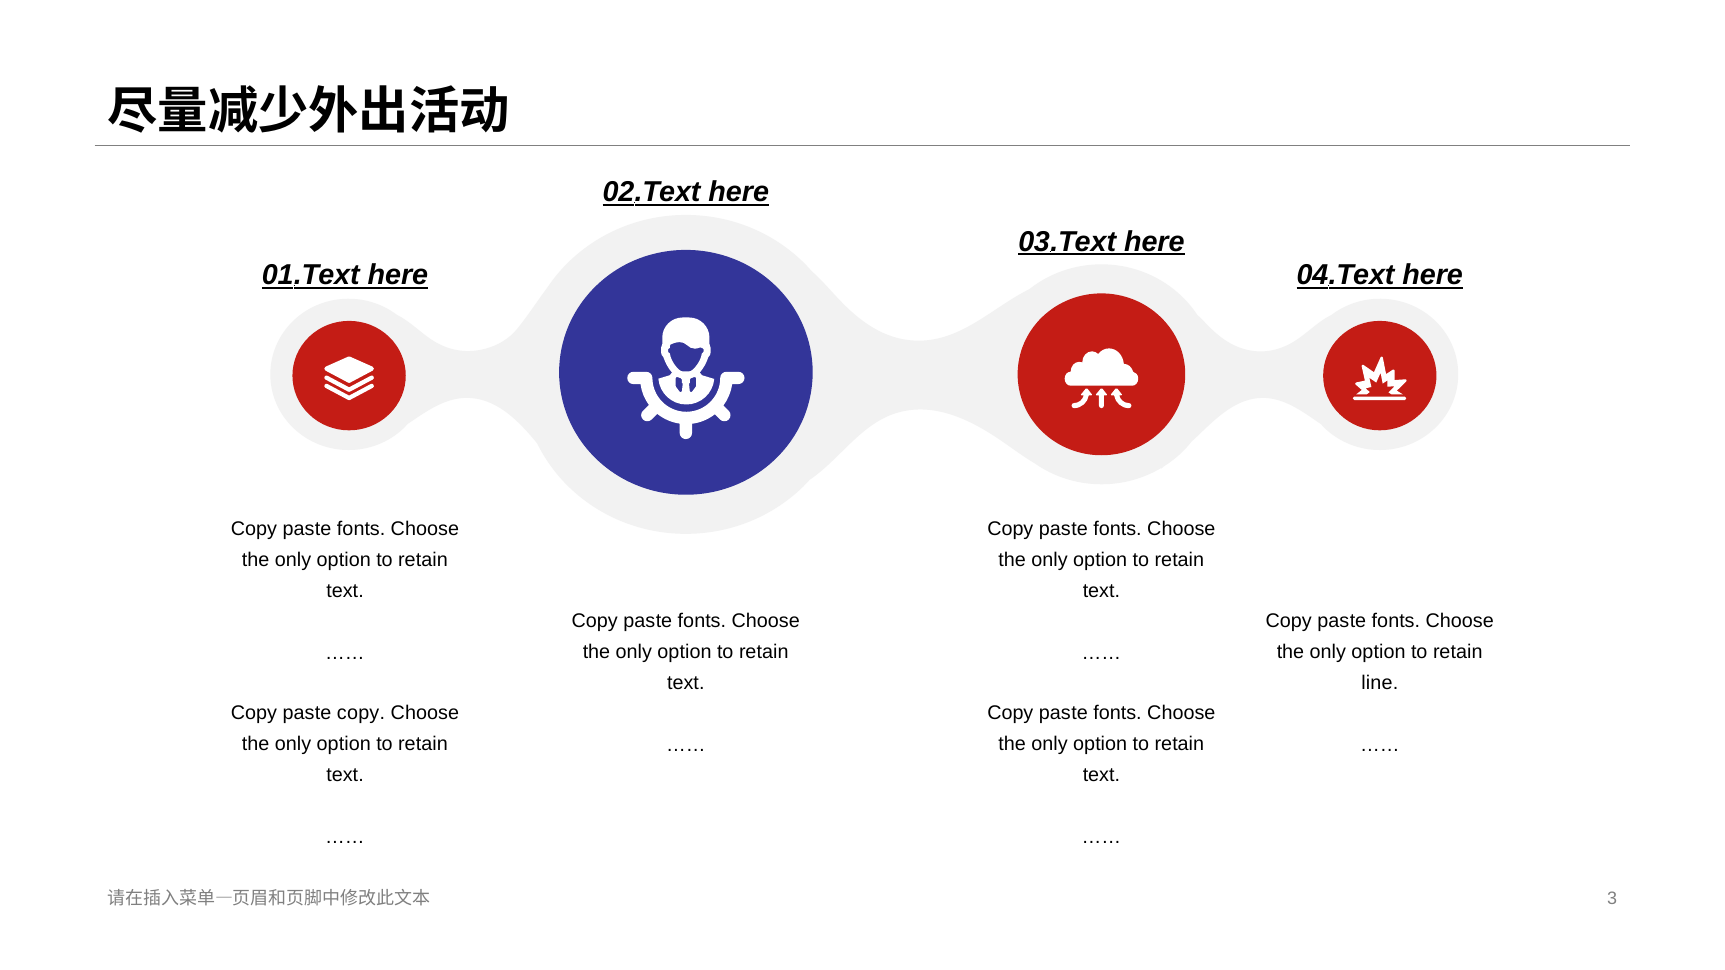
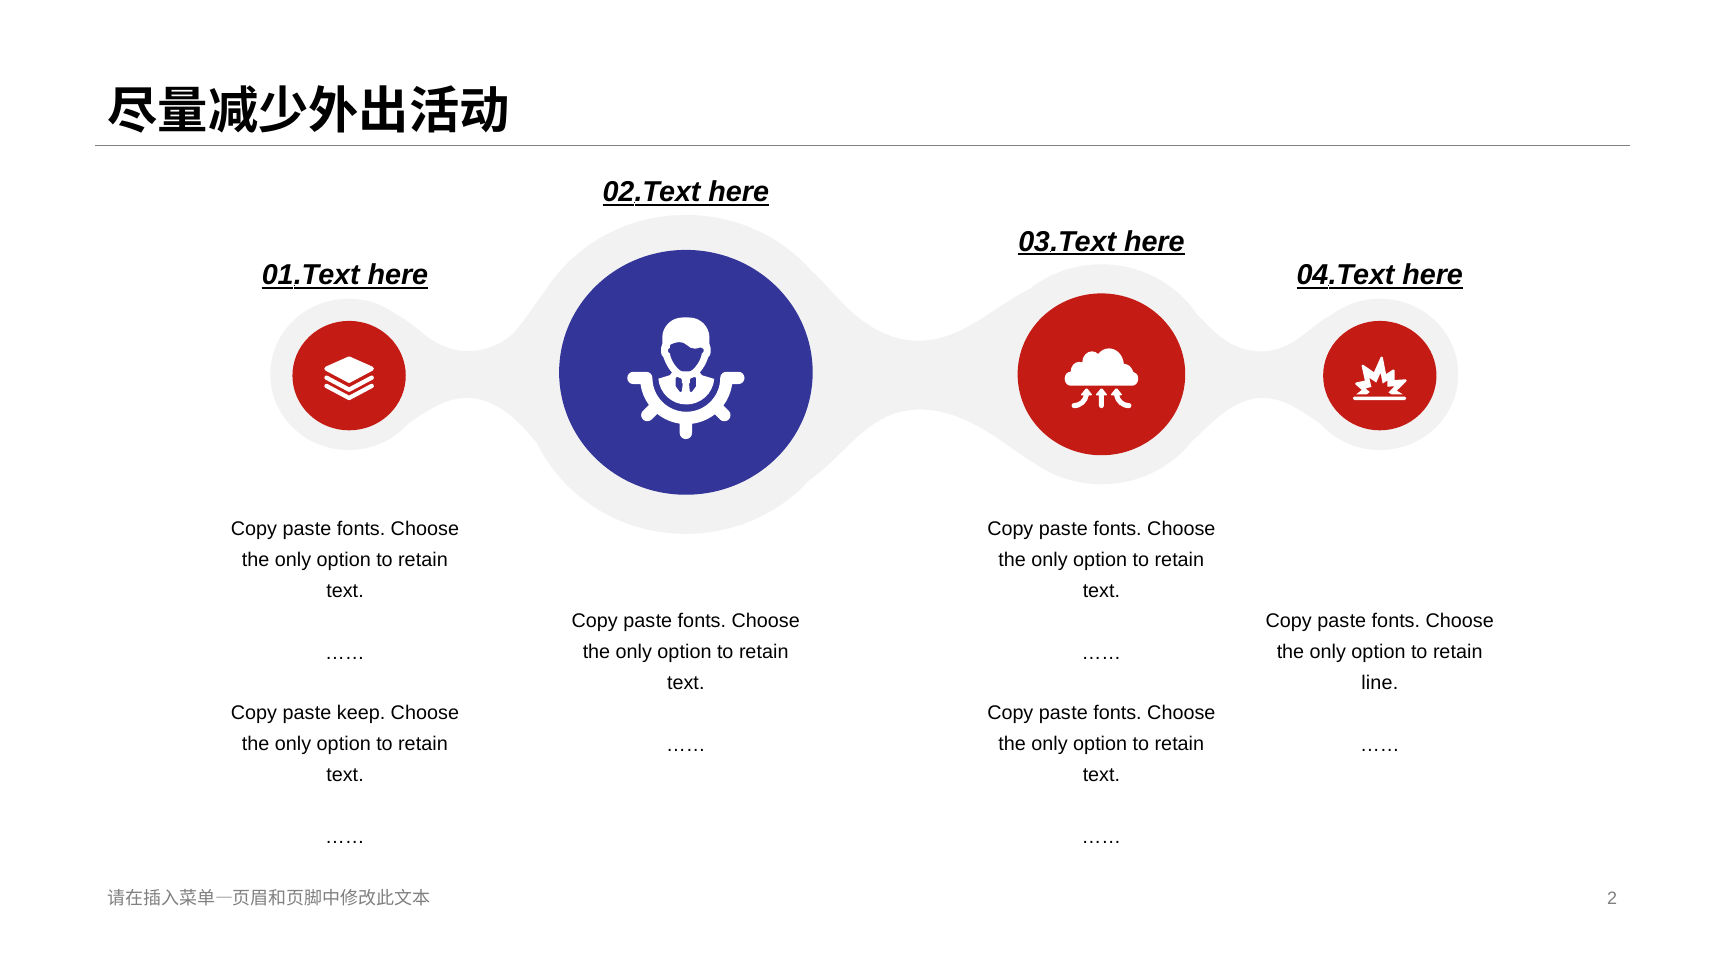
te copy: copy -> keep
3: 3 -> 2
